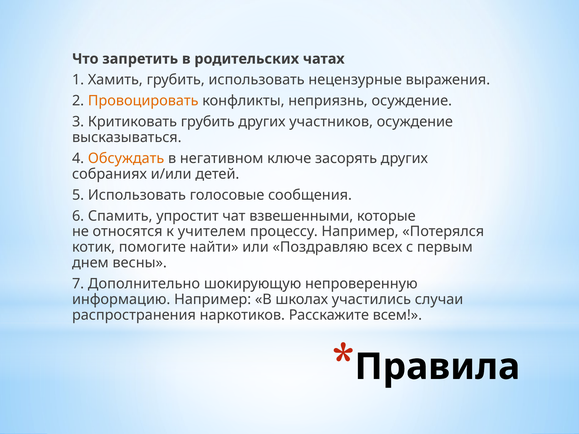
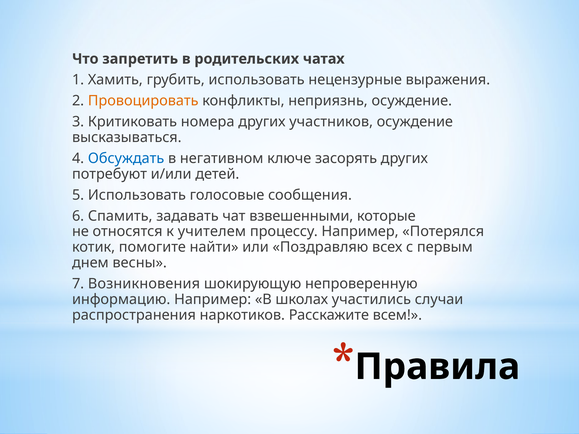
Критиковать грубить: грубить -> номера
Обсуждать colour: orange -> blue
собраниях: собраниях -> потребуют
упростит: упростит -> задавать
Дополнительно: Дополнительно -> Возникновения
